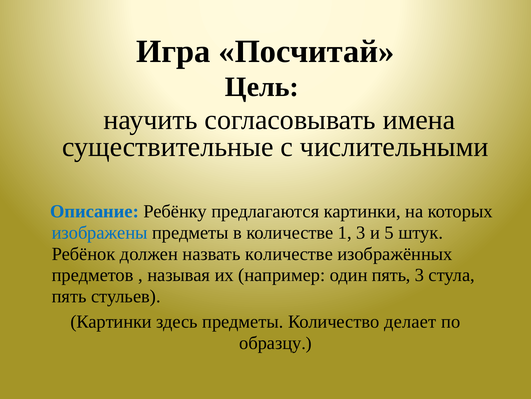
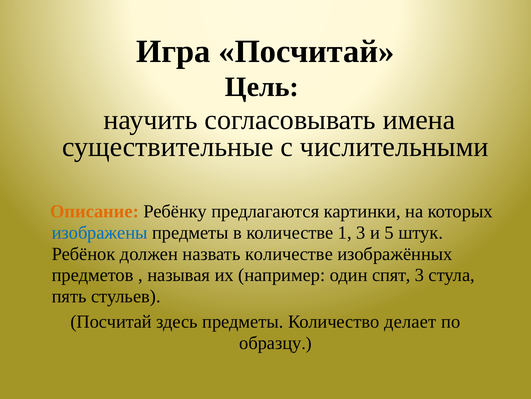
Описание colour: blue -> orange
один пять: пять -> спят
Картинки at (111, 321): Картинки -> Посчитай
